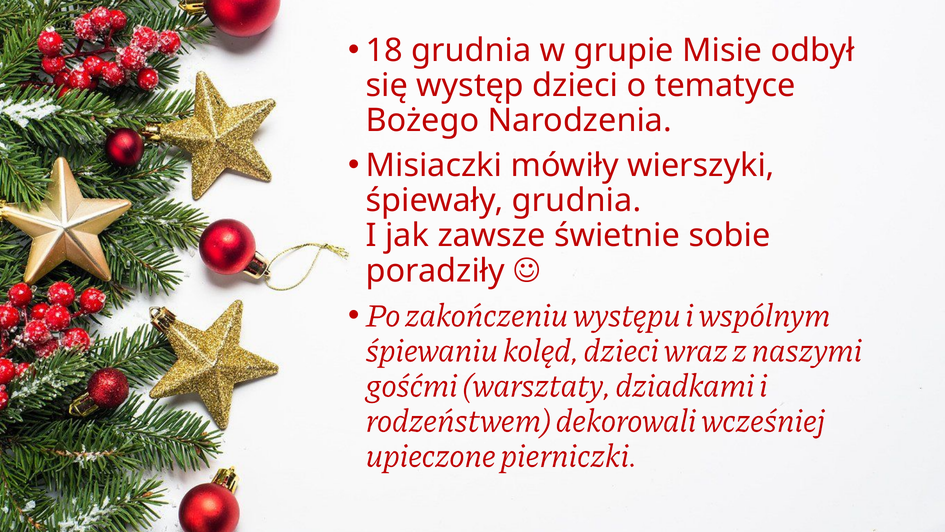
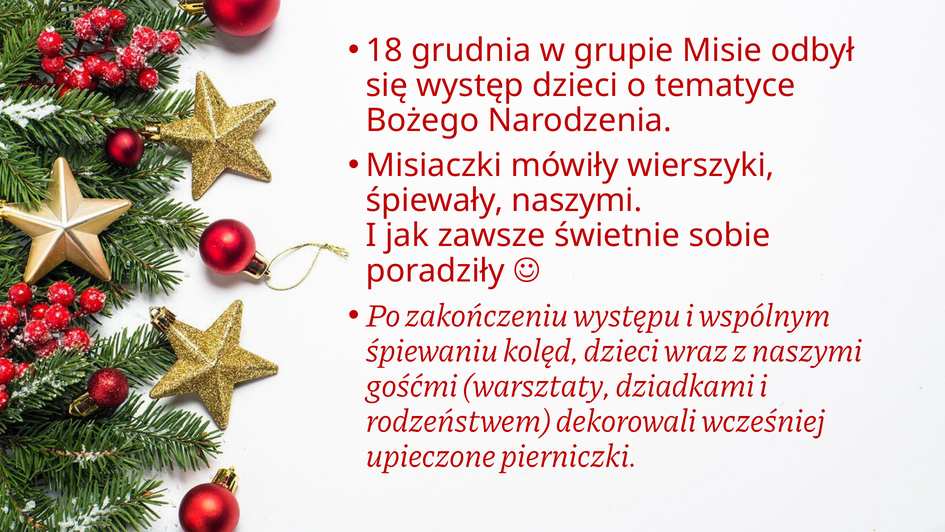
śpiewały grudnia: grudnia -> naszymi
